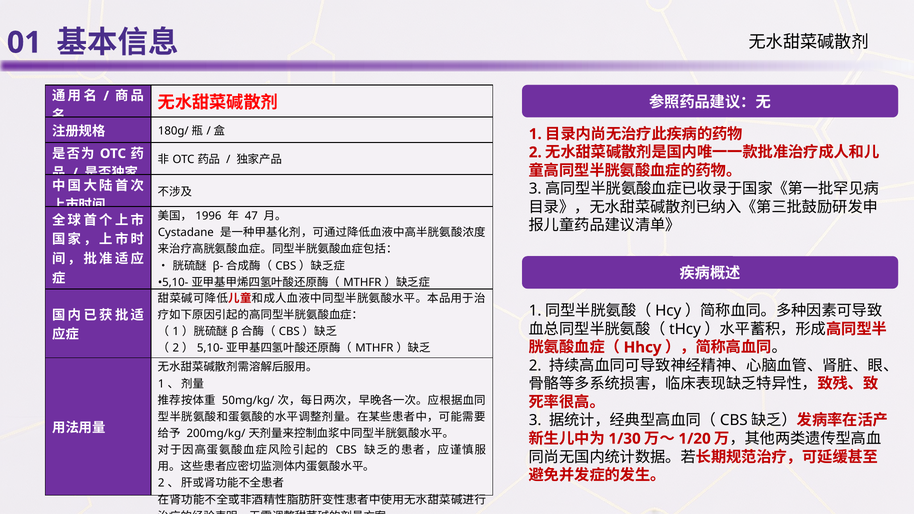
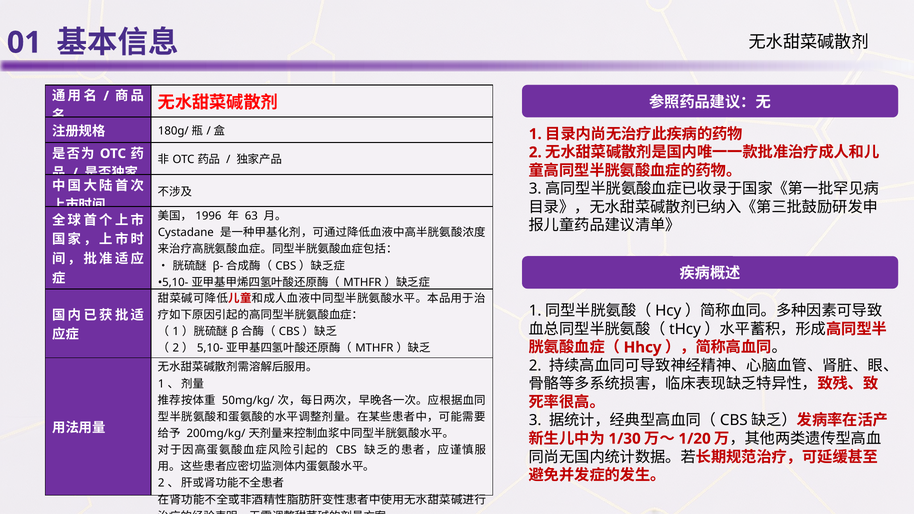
47: 47 -> 63
